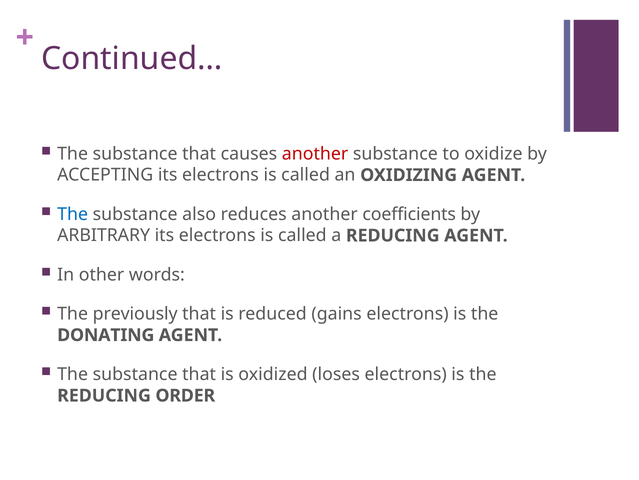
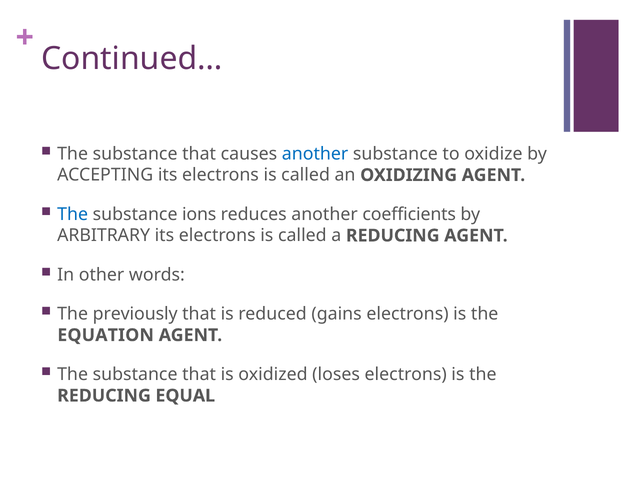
another at (315, 154) colour: red -> blue
also: also -> ions
DONATING: DONATING -> EQUATION
ORDER: ORDER -> EQUAL
